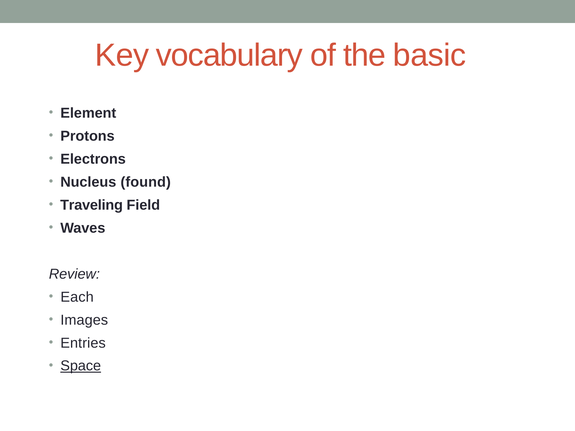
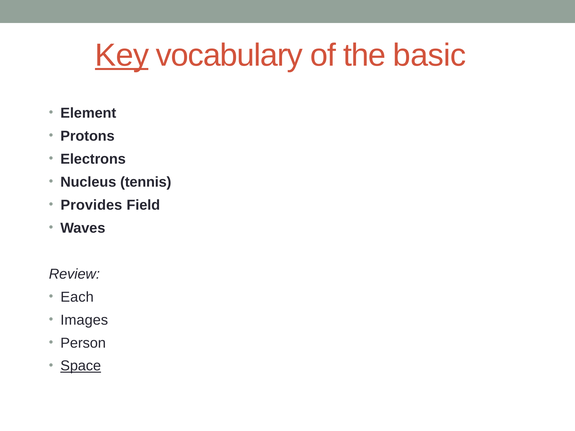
Key underline: none -> present
found: found -> tennis
Traveling: Traveling -> Provides
Entries: Entries -> Person
